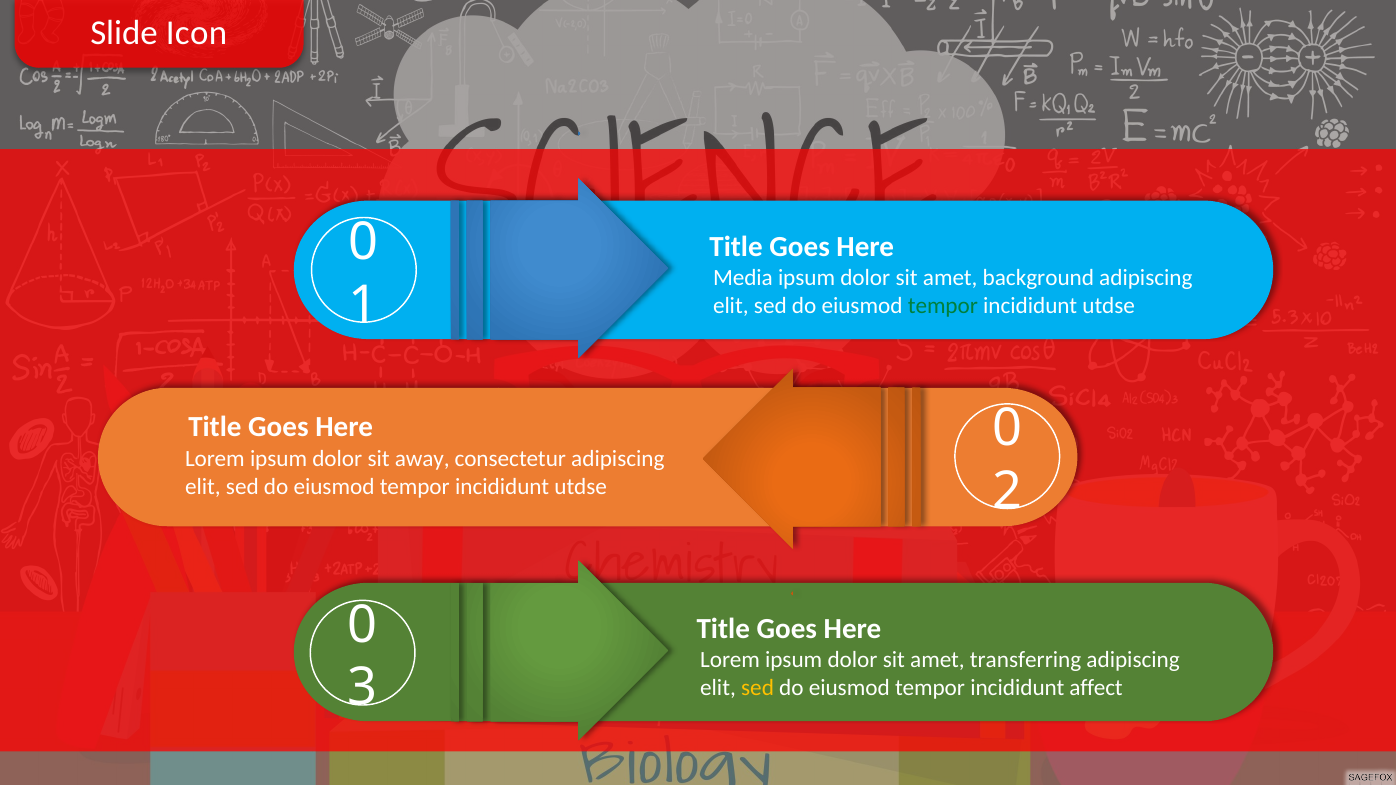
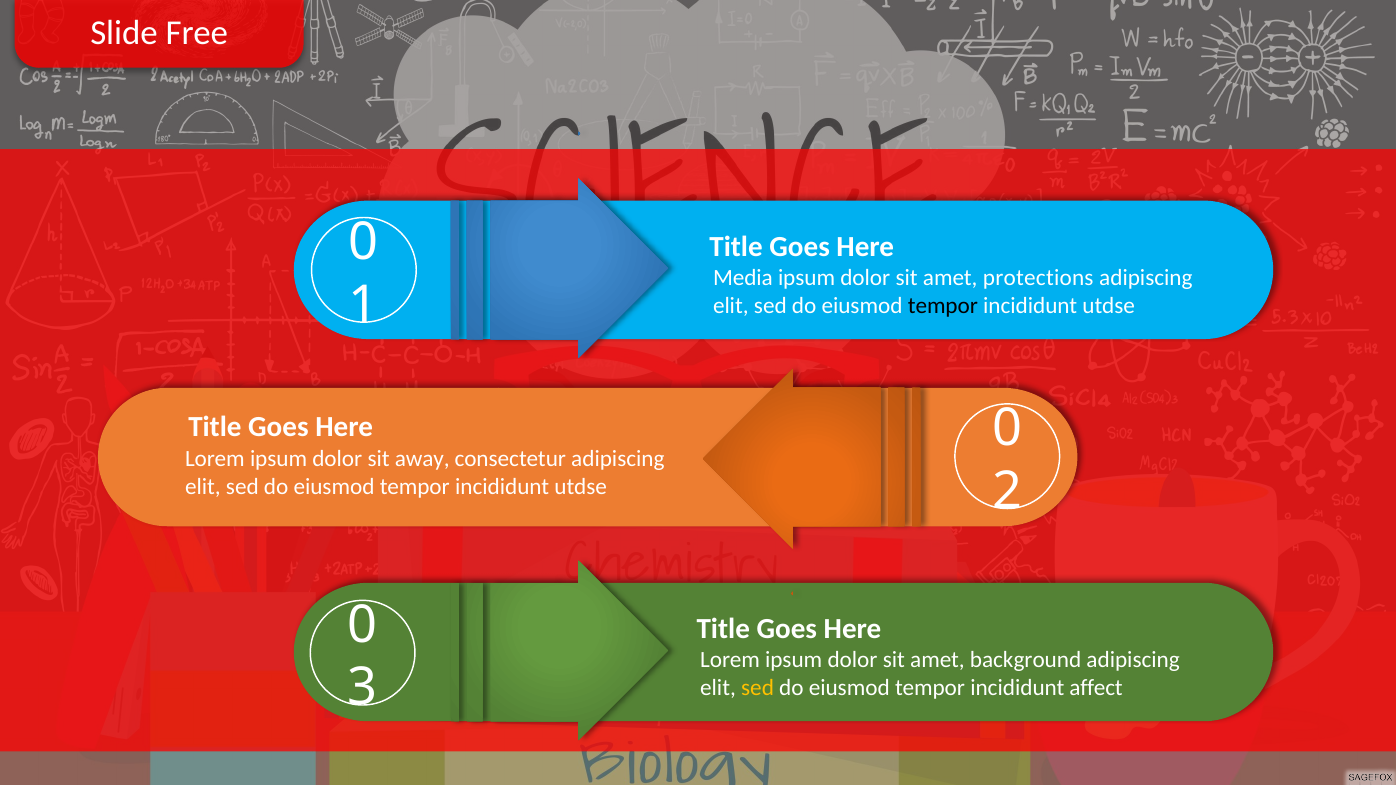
Icon: Icon -> Free
background: background -> protections
tempor at (943, 305) colour: green -> black
transferring: transferring -> background
